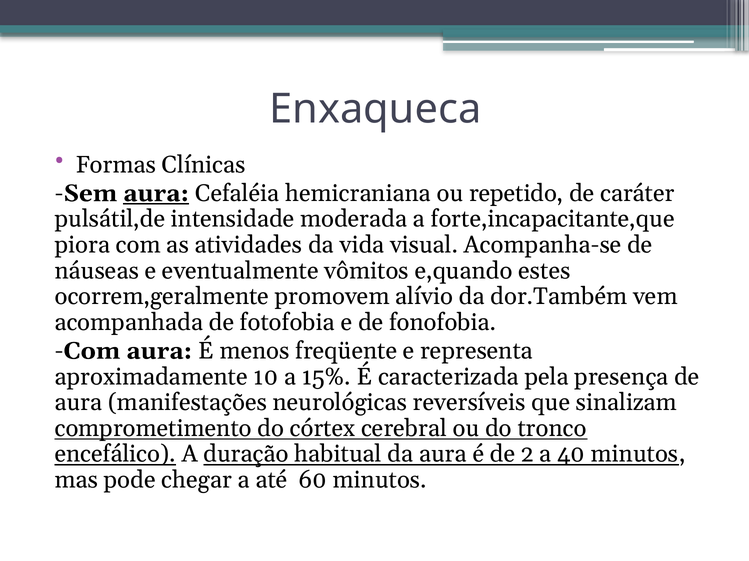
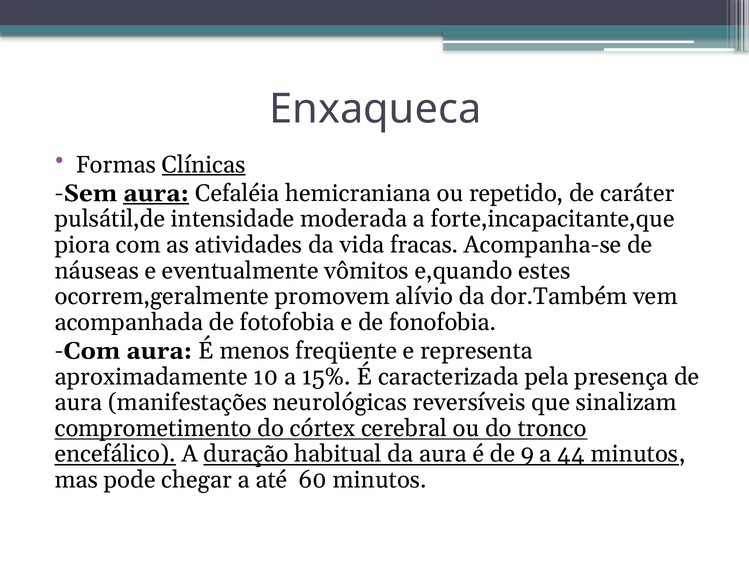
Clínicas underline: none -> present
visual: visual -> fracas
2: 2 -> 9
40: 40 -> 44
